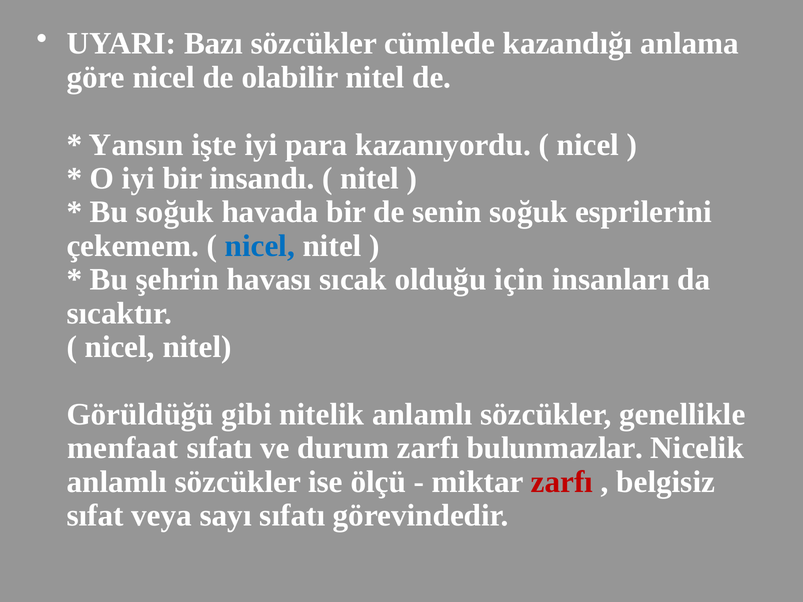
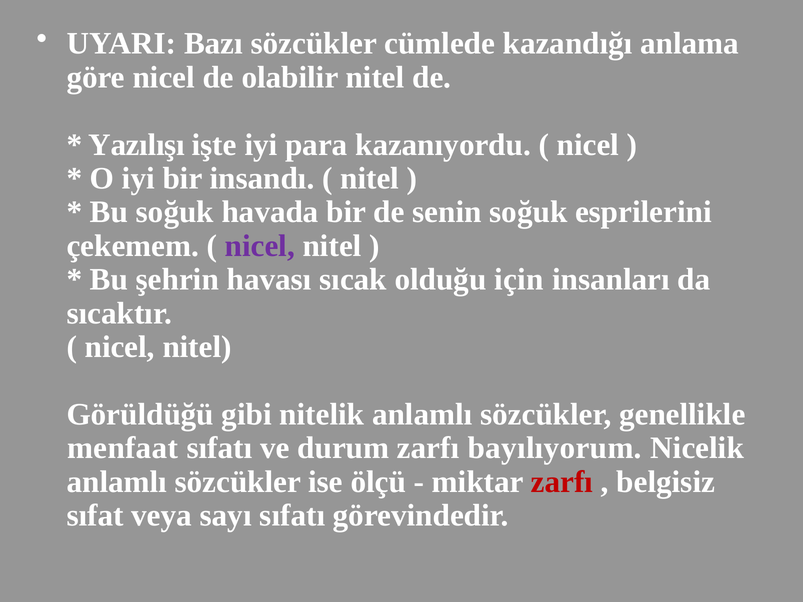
Yansın: Yansın -> Yazılışı
nicel at (260, 246) colour: blue -> purple
bulunmazlar: bulunmazlar -> bayılıyorum
